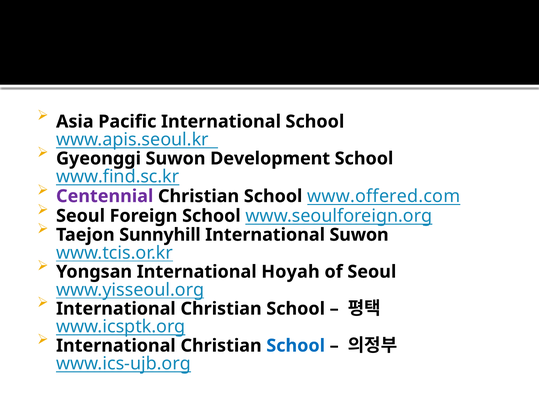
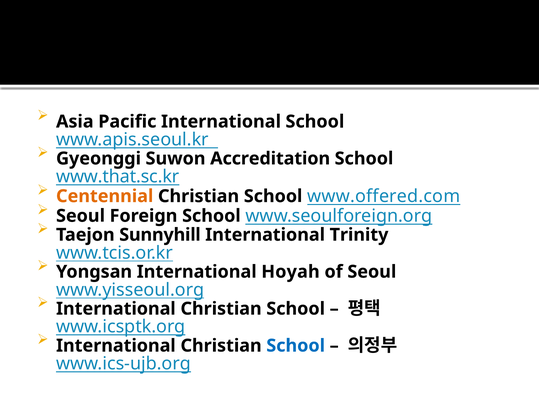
Development: Development -> Accreditation
www.find.sc.kr: www.find.sc.kr -> www.that.sc.kr
Centennial colour: purple -> orange
International Suwon: Suwon -> Trinity
